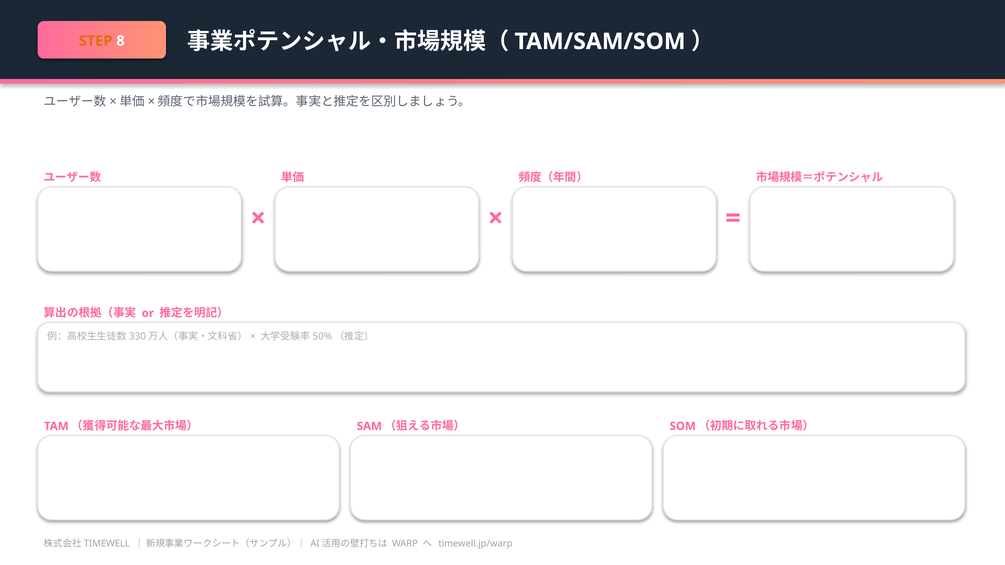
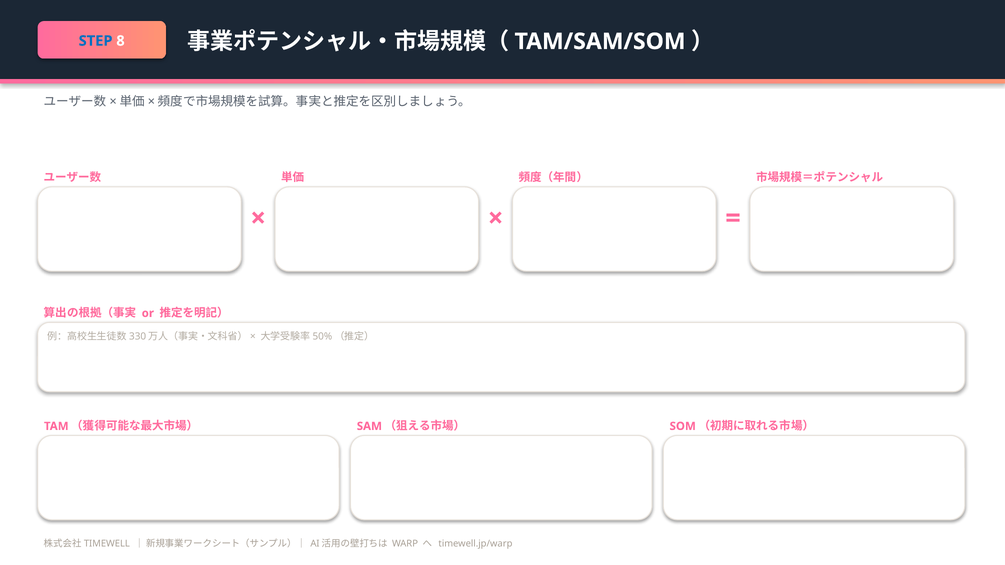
STEP colour: orange -> blue
